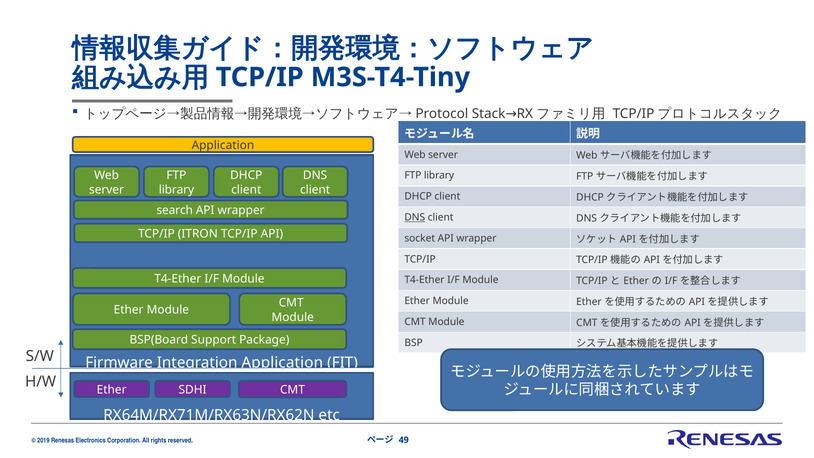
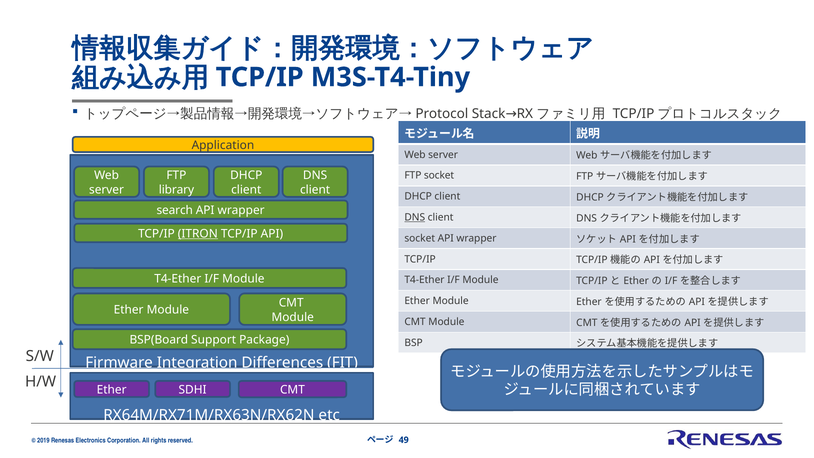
library at (439, 176): library -> socket
ITRON underline: none -> present
Integration Application: Application -> Differences
